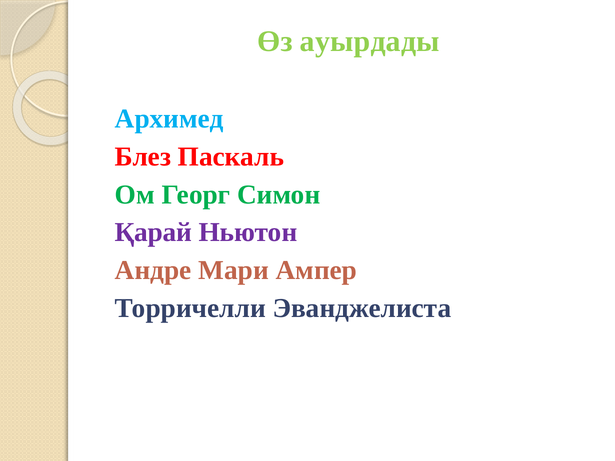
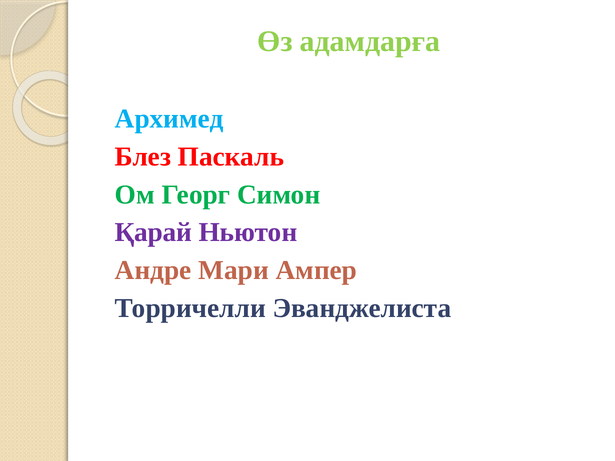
ауырдады: ауырдады -> адамдарға
